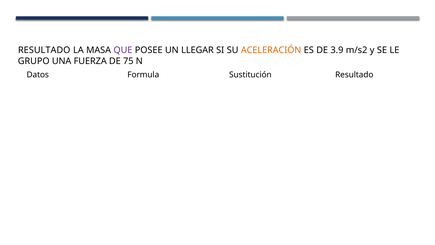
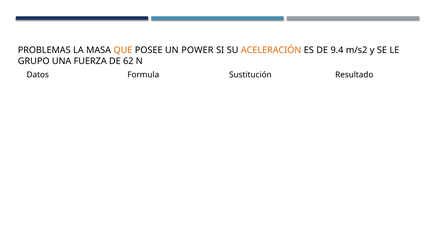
RESULTADO at (44, 50): RESULTADO -> PROBLEMAS
QUE colour: purple -> orange
LLEGAR: LLEGAR -> POWER
3.9: 3.9 -> 9.4
75: 75 -> 62
